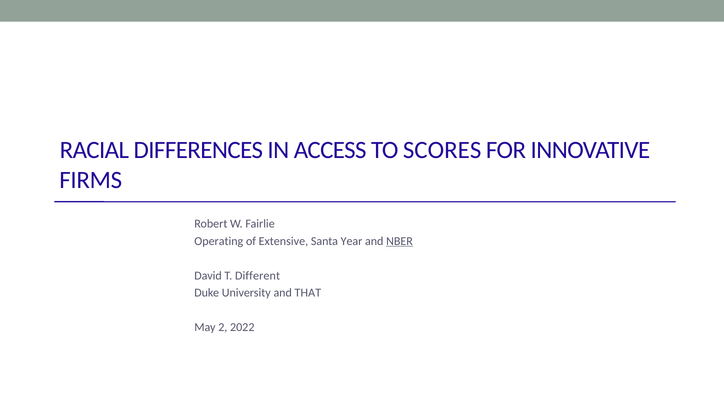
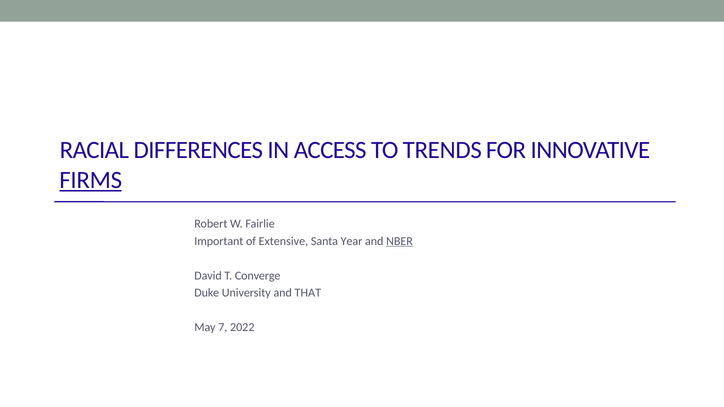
SCORES: SCORES -> TRENDS
FIRMS underline: none -> present
Operating: Operating -> Important
Different: Different -> Converge
2: 2 -> 7
